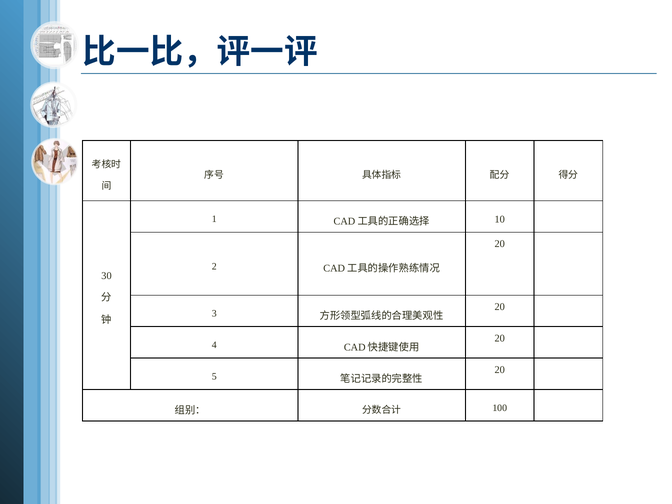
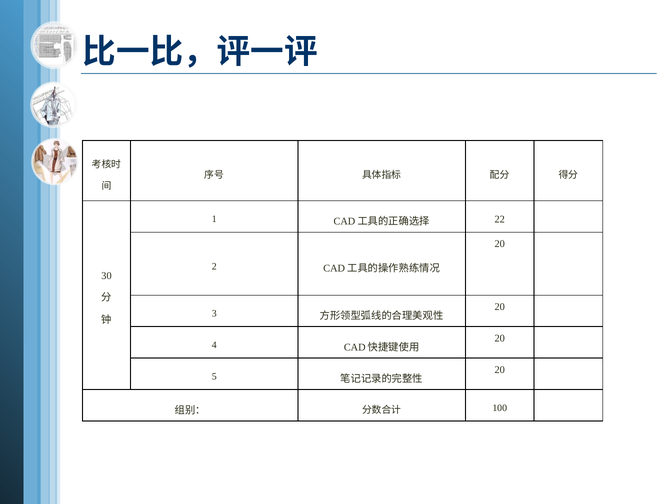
10: 10 -> 22
